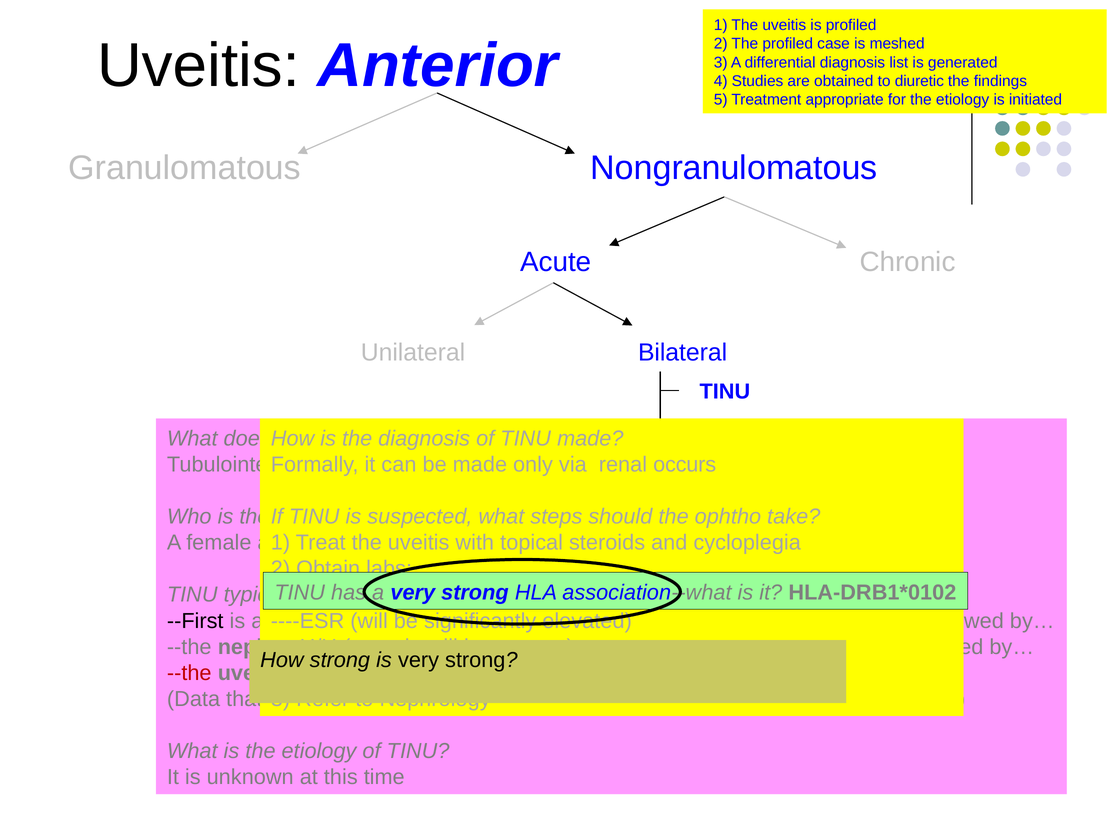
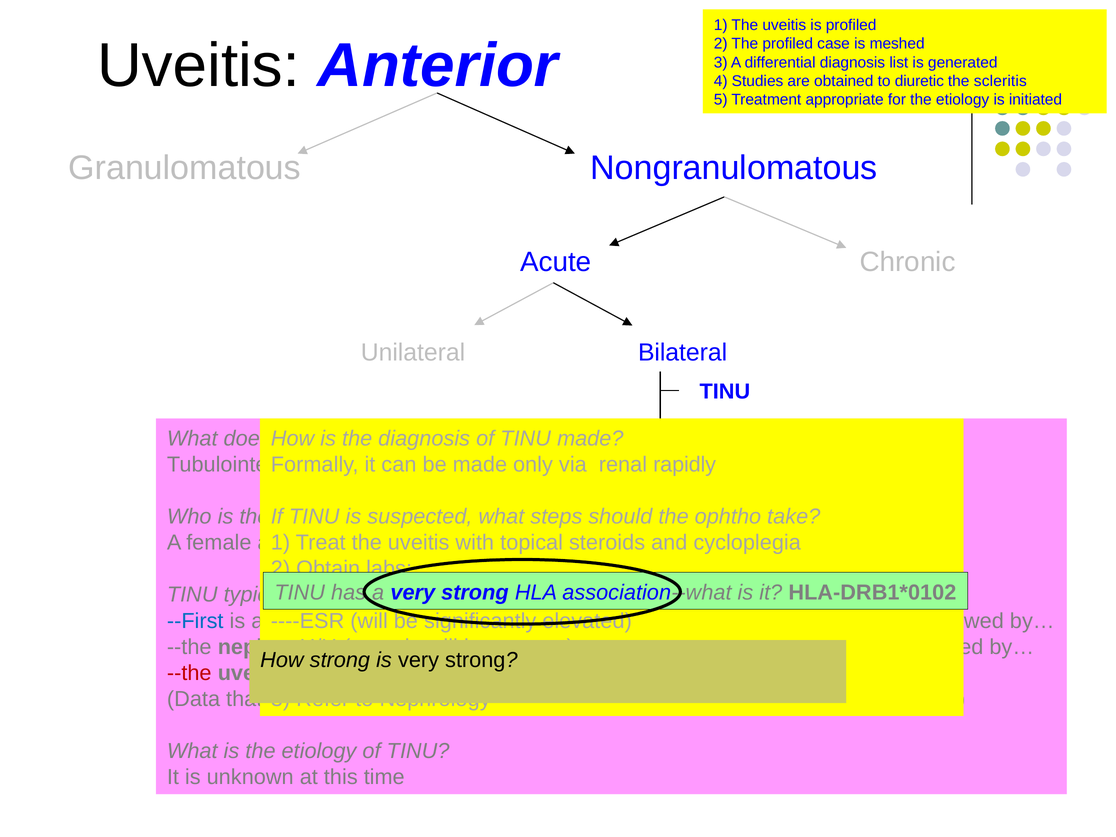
findings: findings -> scleritis
occurs: occurs -> rapidly
--First colour: black -> blue
